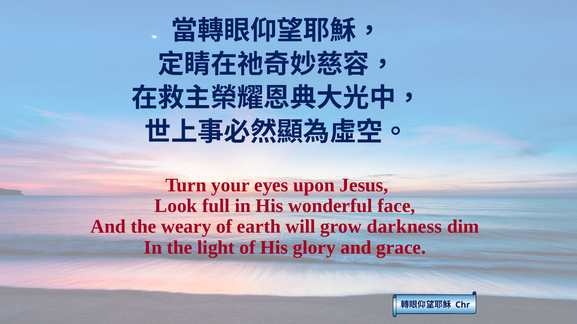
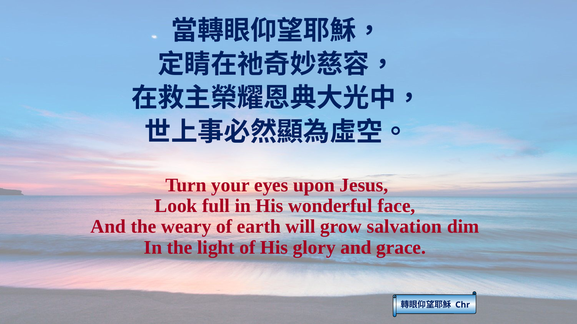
darkness: darkness -> salvation
